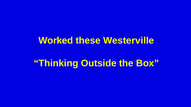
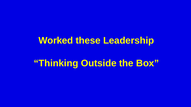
Westerville: Westerville -> Leadership
